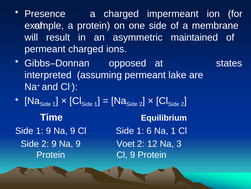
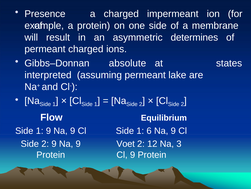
maintained: maintained -> determines
opposed: opposed -> absolute
Time: Time -> Flow
6 Na 1: 1 -> 9
